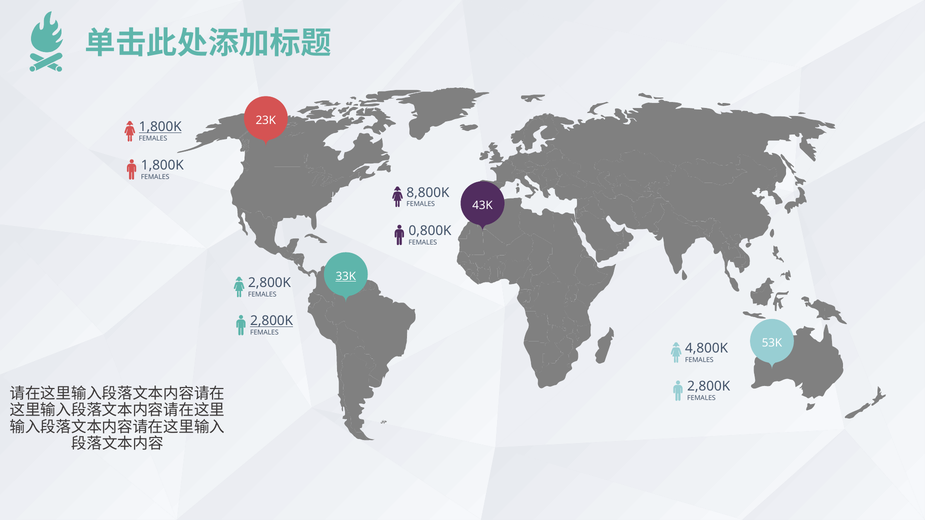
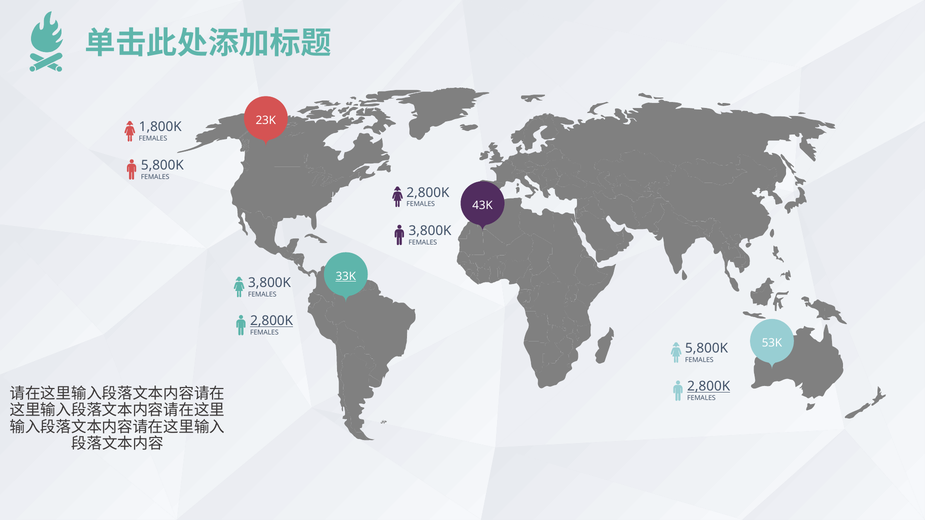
1,800K at (160, 127) underline: present -> none
1,800K at (162, 165): 1,800K -> 5,800K
8,800K at (428, 193): 8,800K -> 2,800K
0,800K at (430, 231): 0,800K -> 3,800K
2,800K at (269, 283): 2,800K -> 3,800K
4,800K at (707, 349): 4,800K -> 5,800K
2,800K at (709, 387) underline: none -> present
